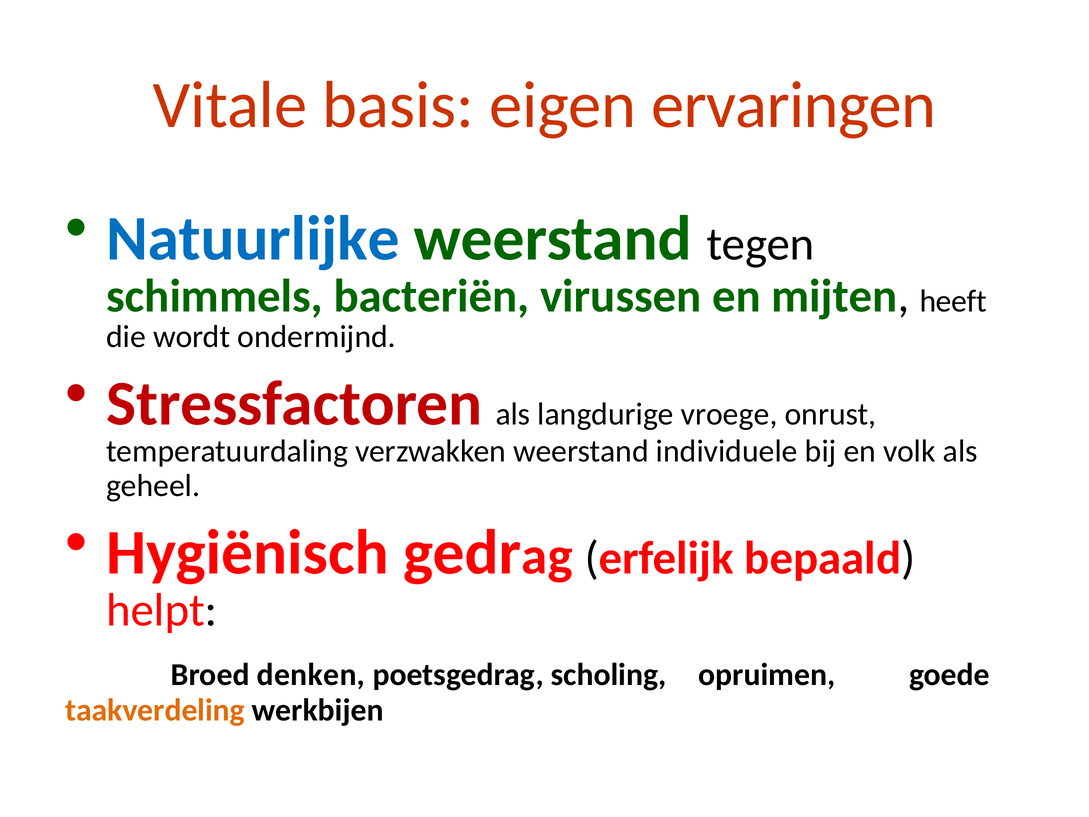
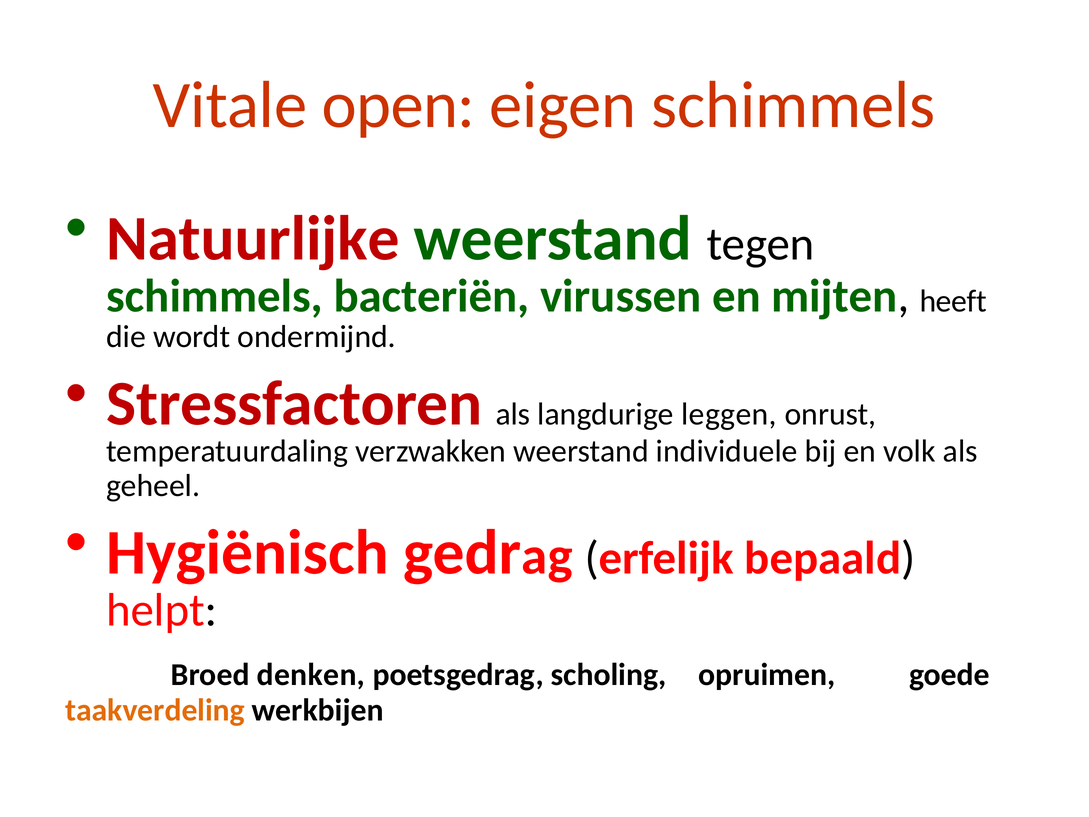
basis: basis -> open
eigen ervaringen: ervaringen -> schimmels
Natuurlijke colour: blue -> red
vroege: vroege -> leggen
